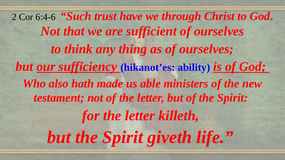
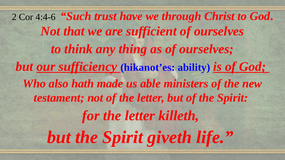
6:4-6: 6:4-6 -> 4:4-6
